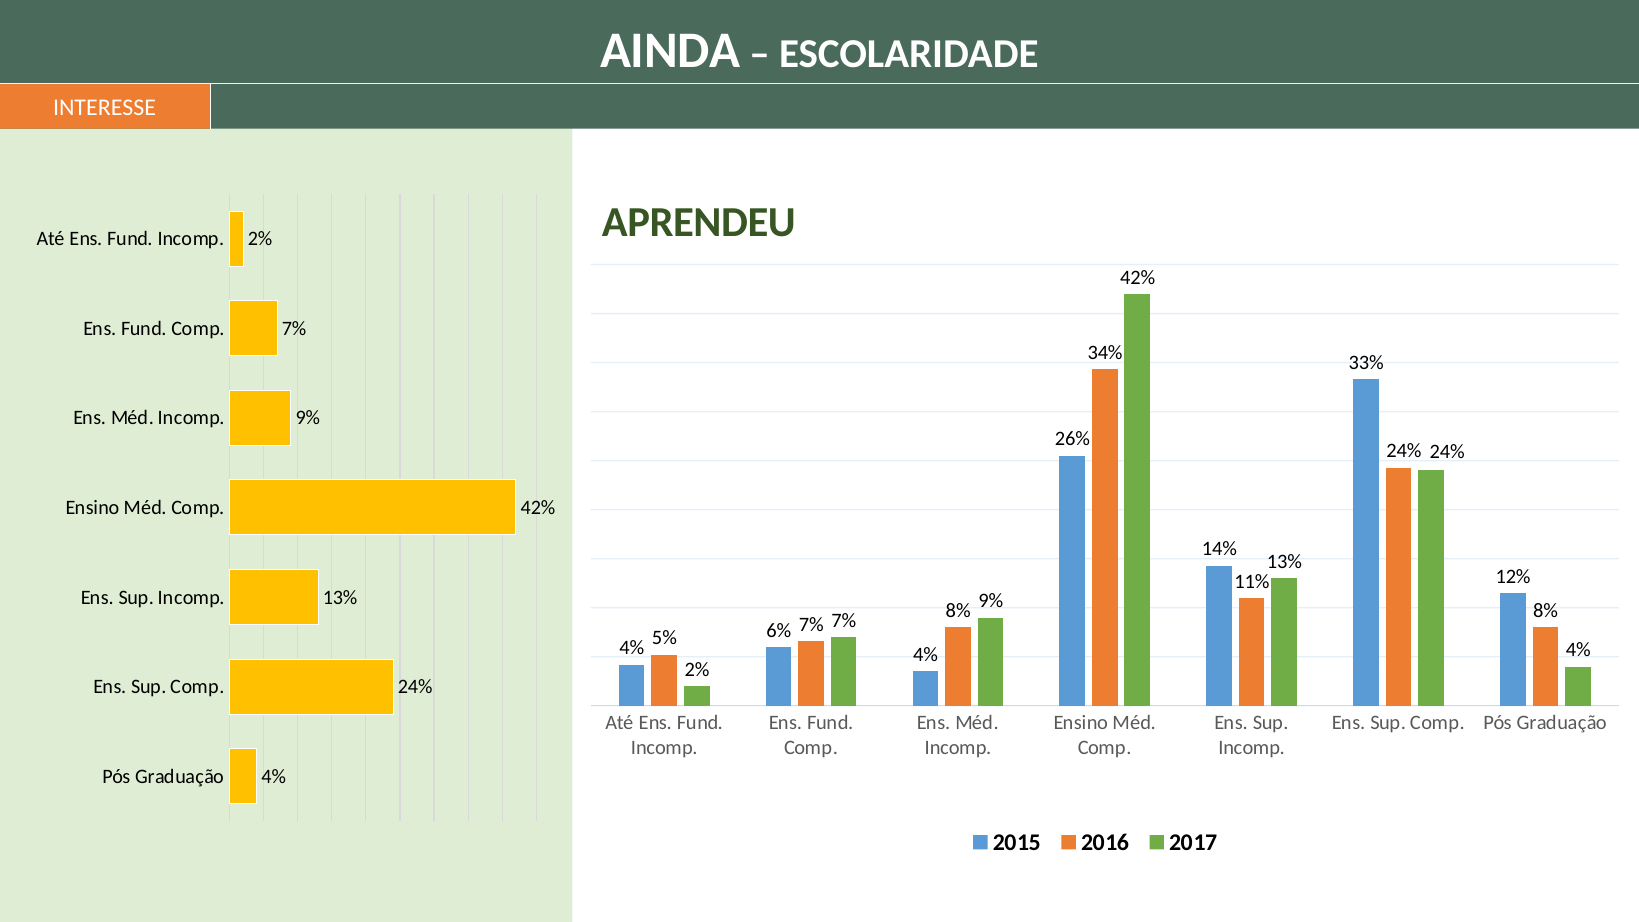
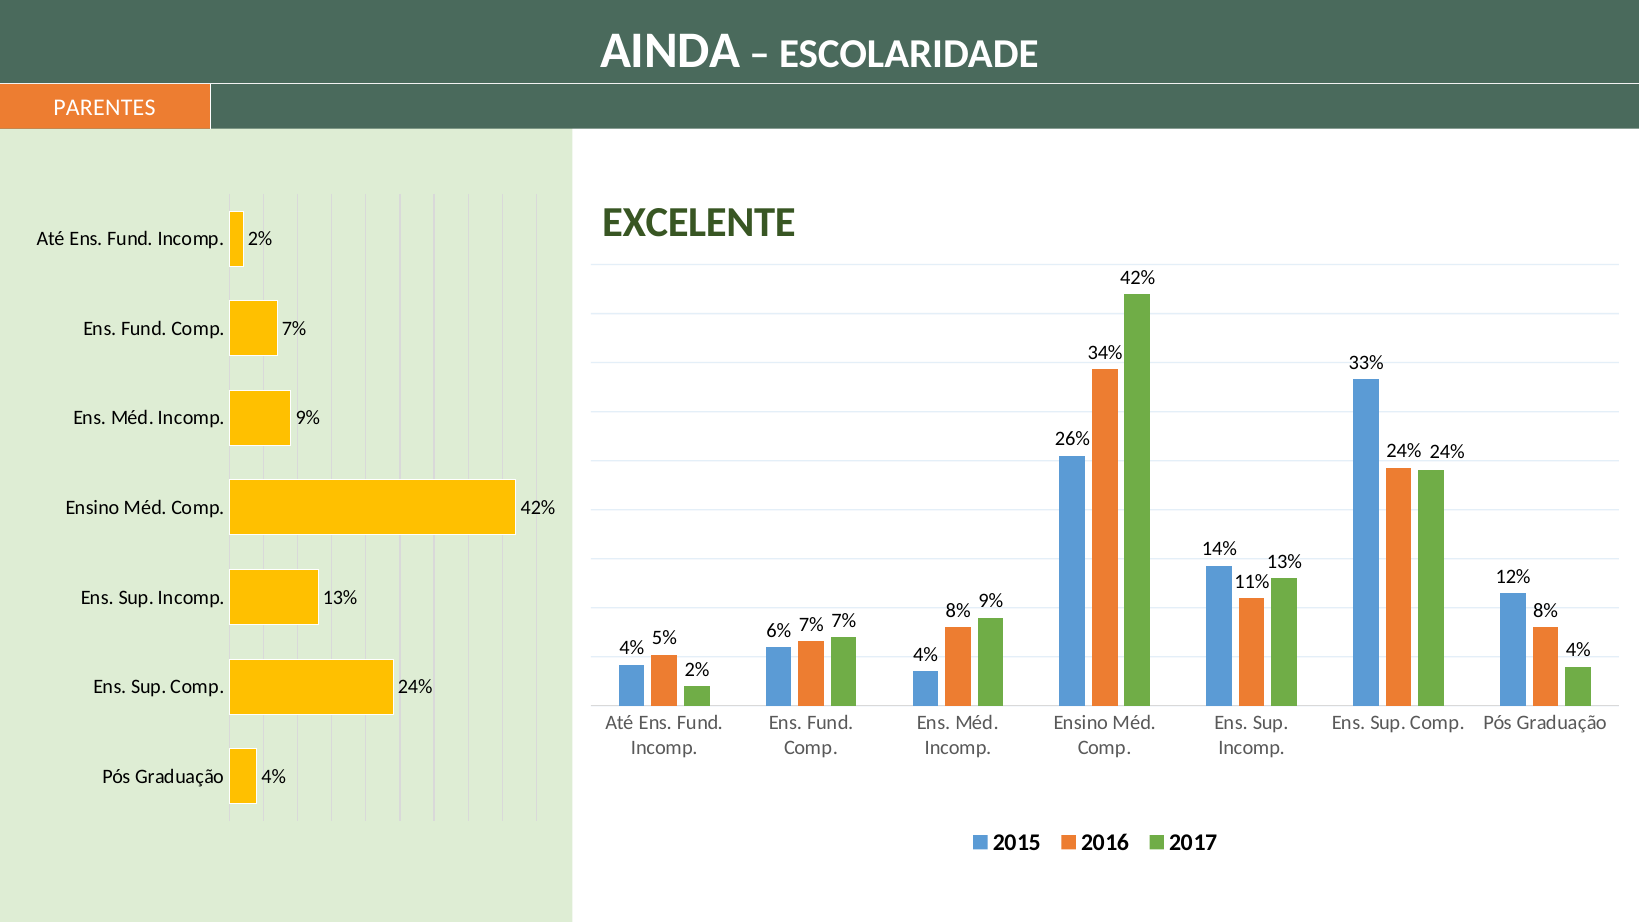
INTERESSE: INTERESSE -> PARENTES
APRENDEU: APRENDEU -> EXCELENTE
